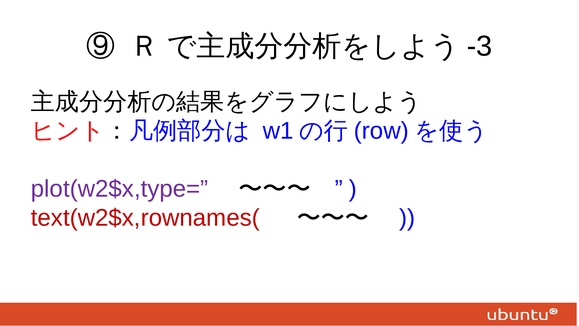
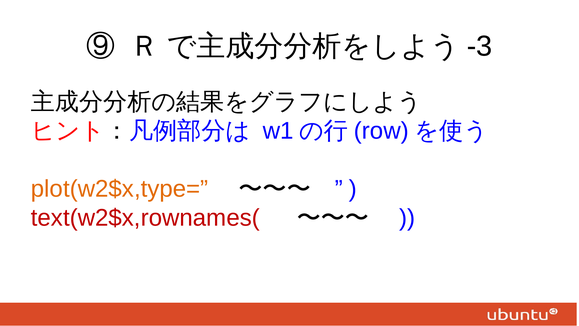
plot(w2$x,type= colour: purple -> orange
